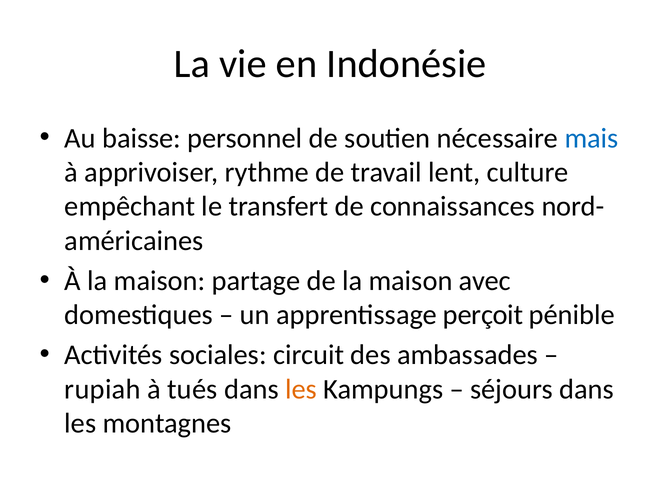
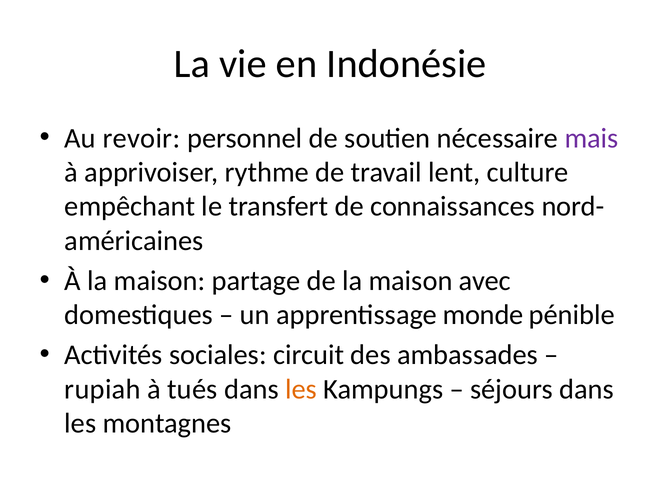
baisse: baisse -> revoir
mais colour: blue -> purple
perçoit: perçoit -> monde
